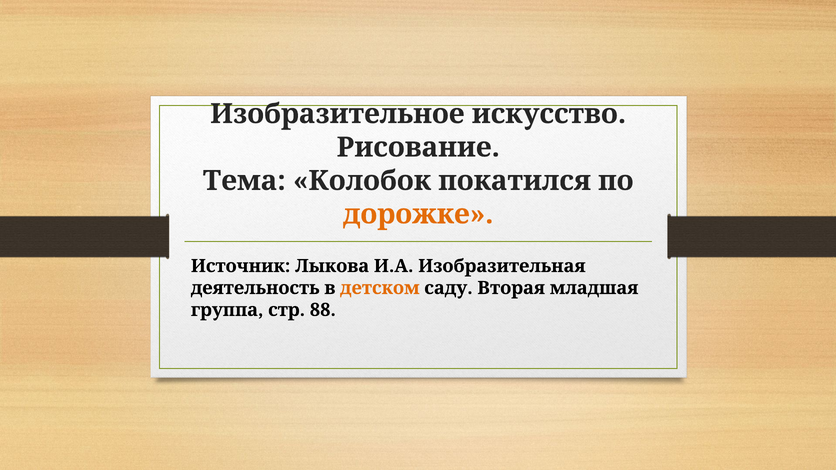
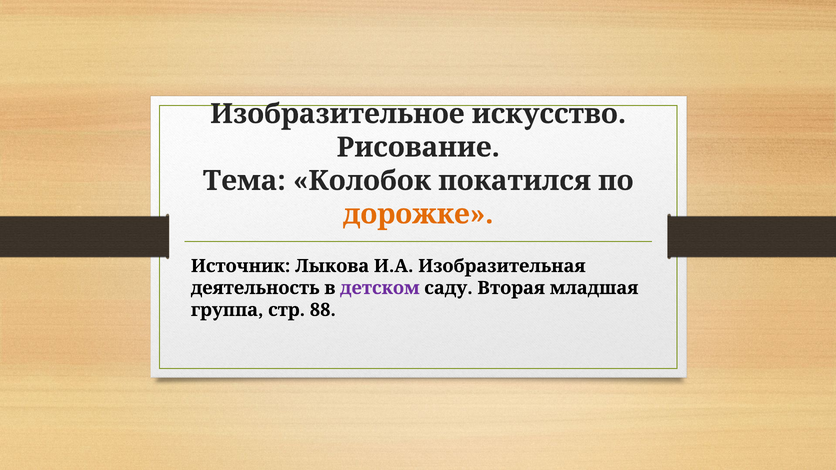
детском colour: orange -> purple
